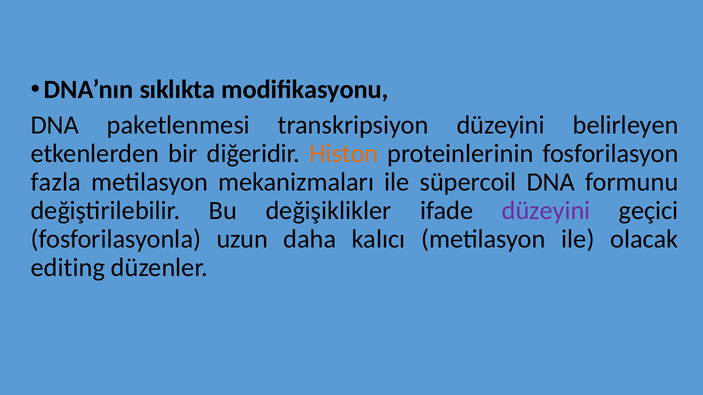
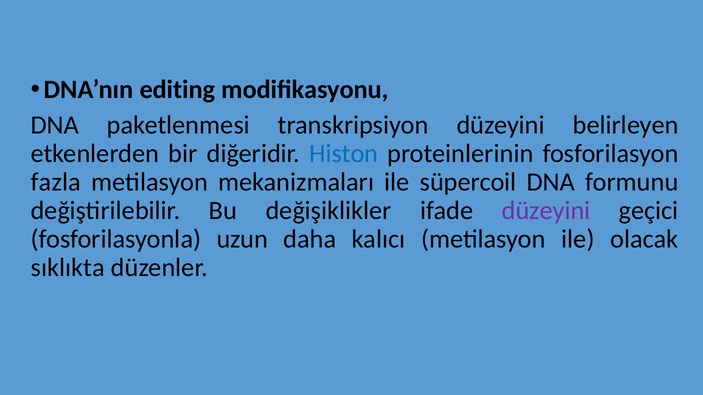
sıklıkta: sıklıkta -> editing
Histon colour: orange -> blue
editing: editing -> sıklıkta
